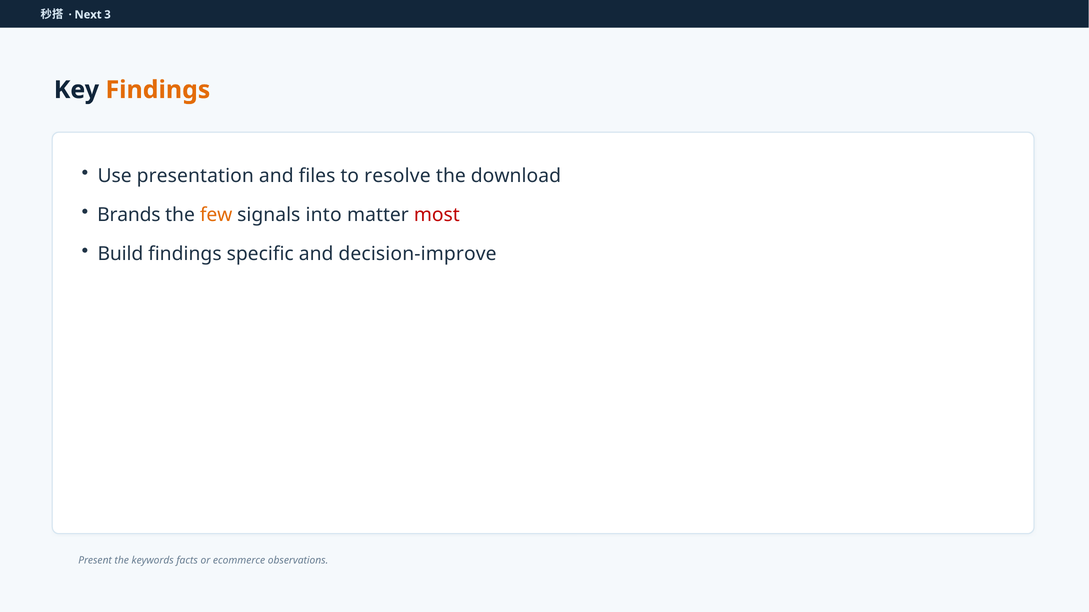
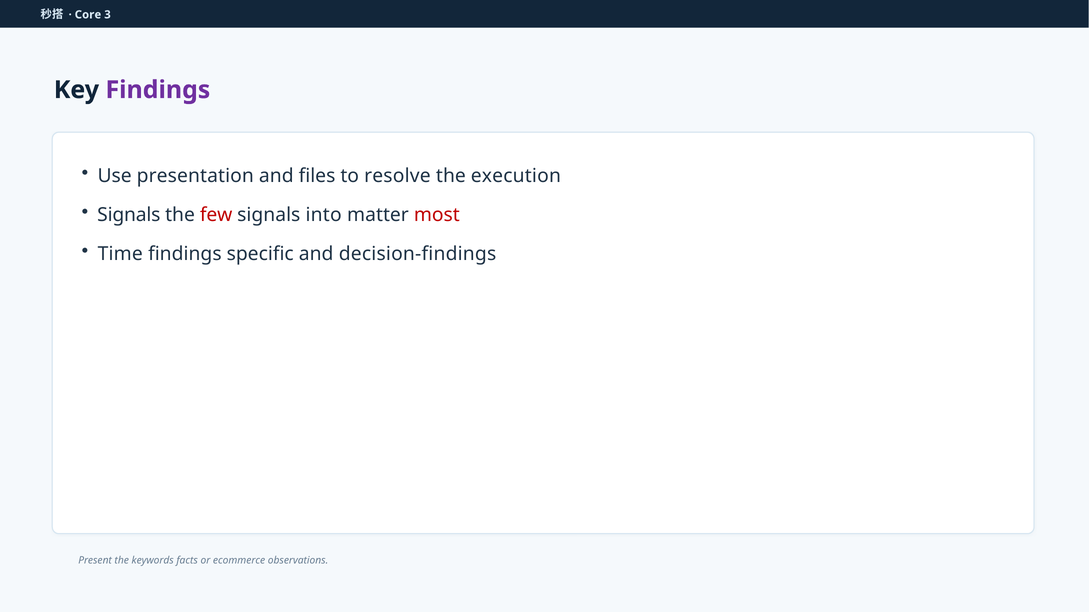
Next: Next -> Core
Findings at (158, 90) colour: orange -> purple
download: download -> execution
Brands at (129, 215): Brands -> Signals
few colour: orange -> red
Build: Build -> Time
decision-improve: decision-improve -> decision-findings
